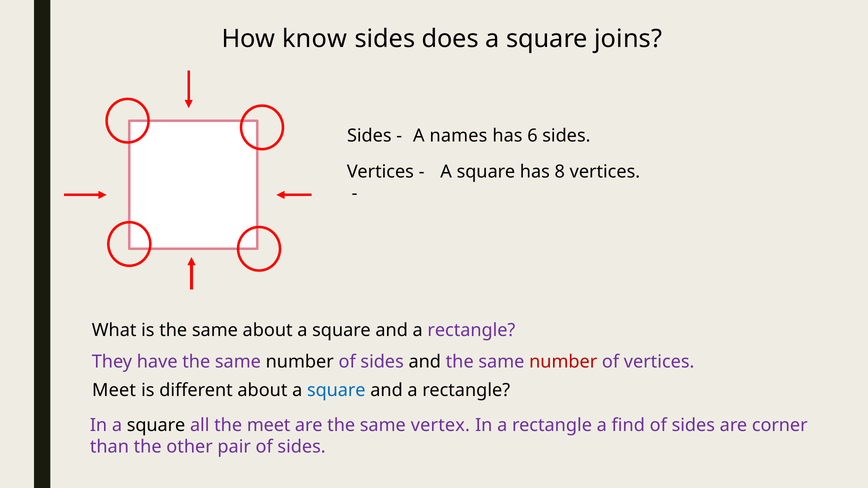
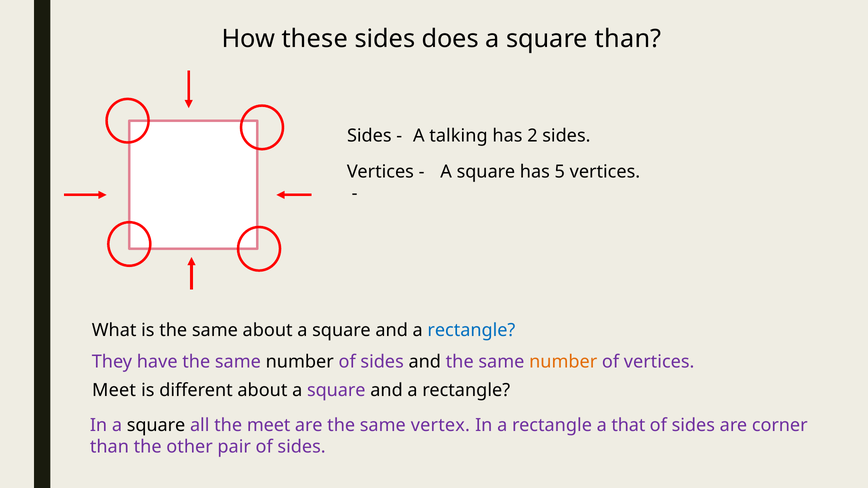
know: know -> these
square joins: joins -> than
names: names -> talking
6: 6 -> 2
8: 8 -> 5
rectangle at (471, 331) colour: purple -> blue
number at (563, 362) colour: red -> orange
square at (336, 391) colour: blue -> purple
find: find -> that
